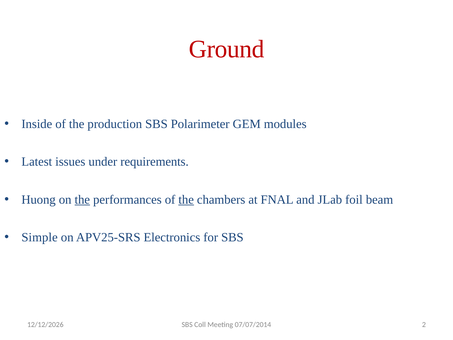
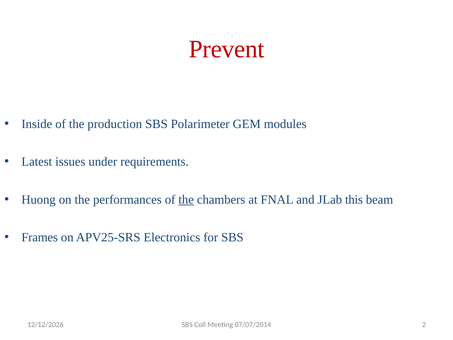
Ground: Ground -> Prevent
the at (82, 199) underline: present -> none
foil: foil -> this
Simple: Simple -> Frames
